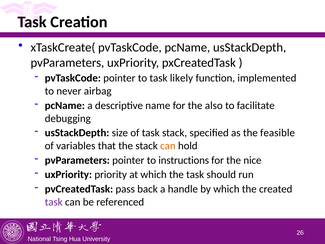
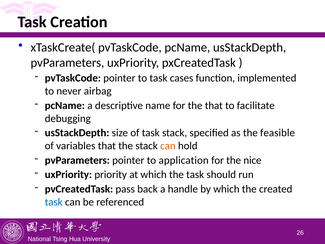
likely: likely -> cases
the also: also -> that
instructions: instructions -> application
task at (54, 202) colour: purple -> blue
